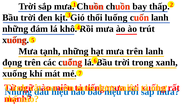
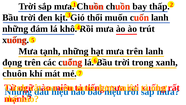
luống: luống -> muốn
xuống at (15, 73): xuống -> chuôn
